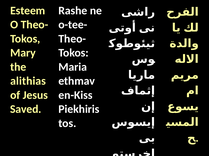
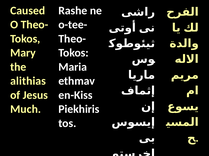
Esteem: Esteem -> Caused
Saved: Saved -> Much
